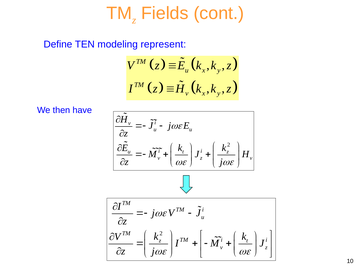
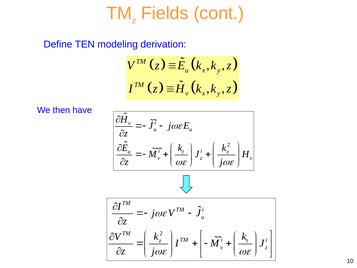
represent: represent -> derivation
